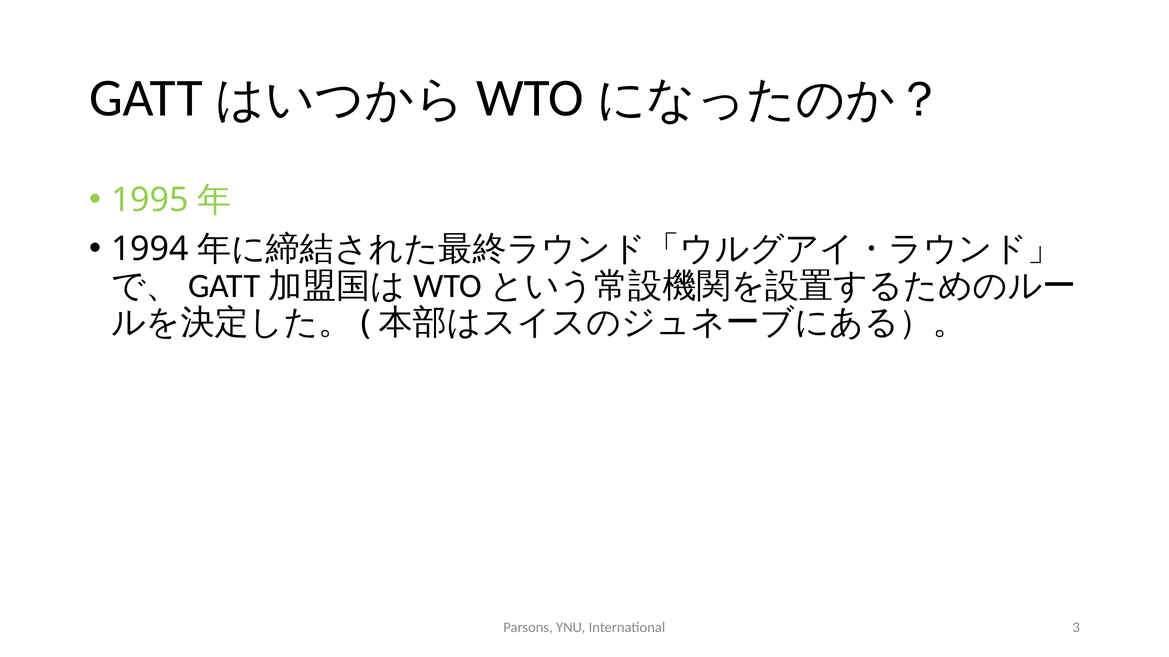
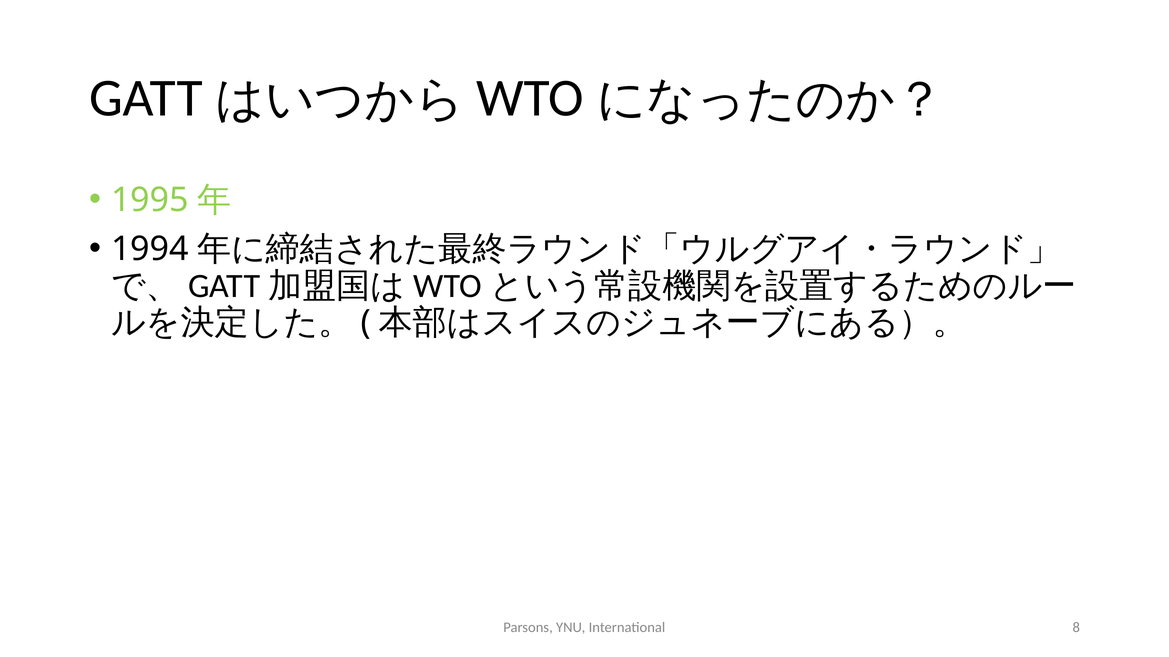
3: 3 -> 8
